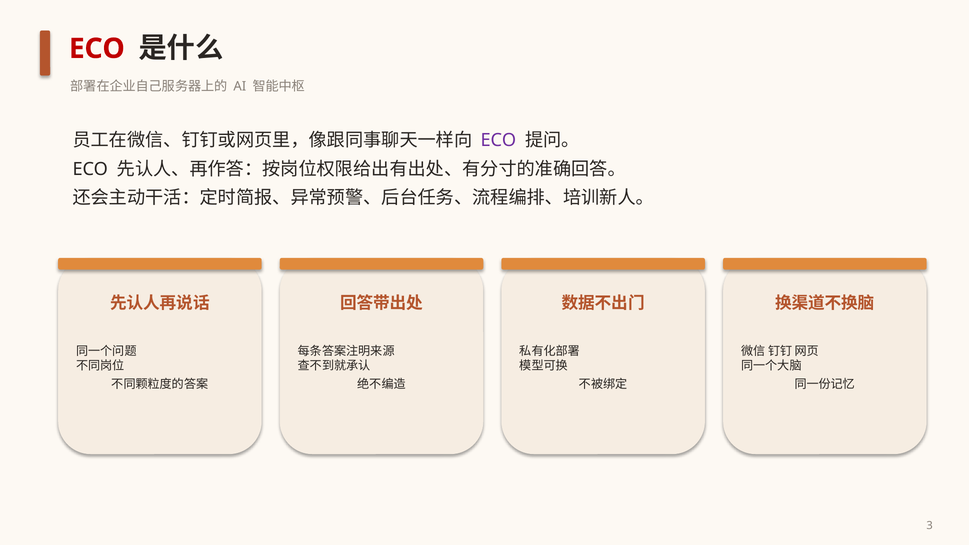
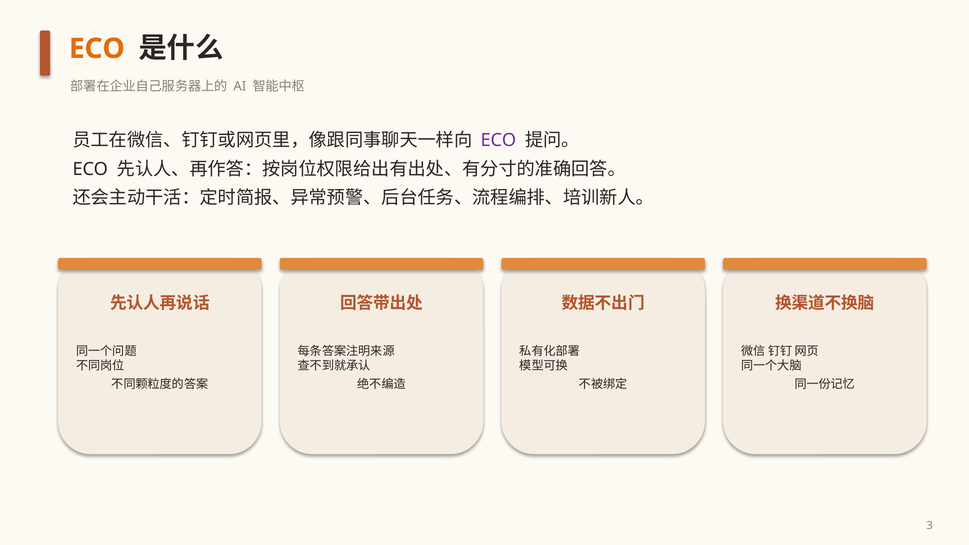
ECO at (97, 49) colour: red -> orange
